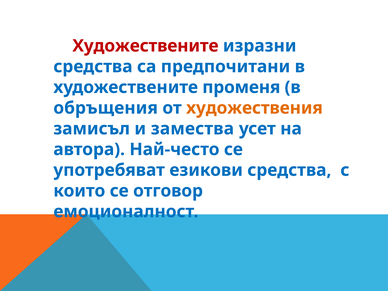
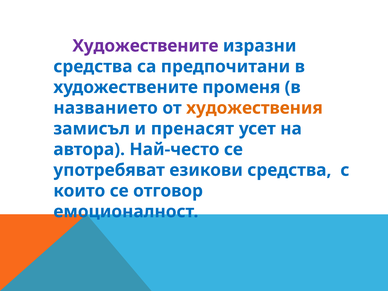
Художествените at (145, 46) colour: red -> purple
обръщения: обръщения -> названието
замества: замества -> пренасят
